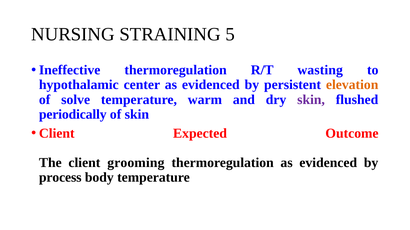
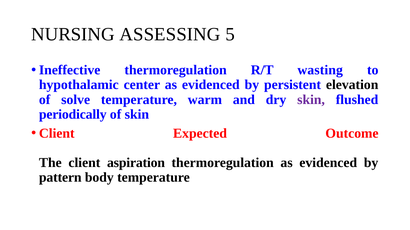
STRAINING: STRAINING -> ASSESSING
elevation colour: orange -> black
grooming: grooming -> aspiration
process: process -> pattern
